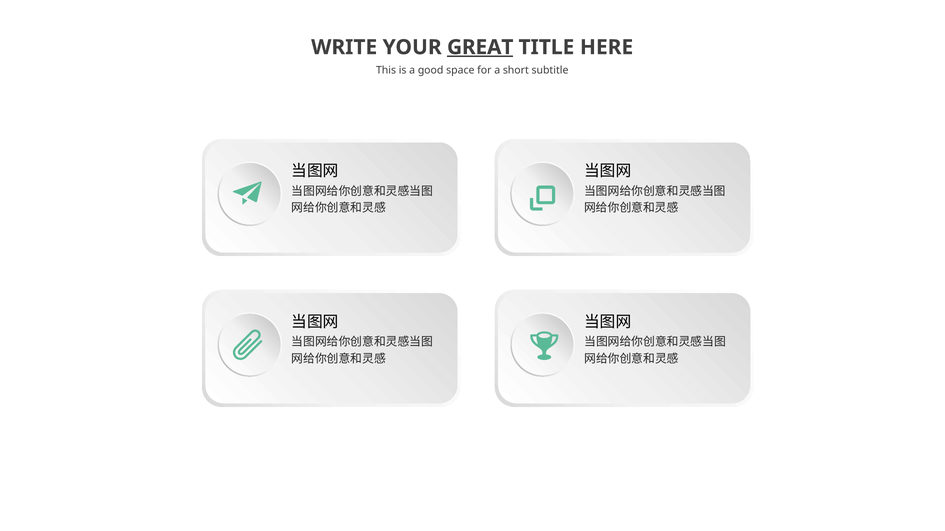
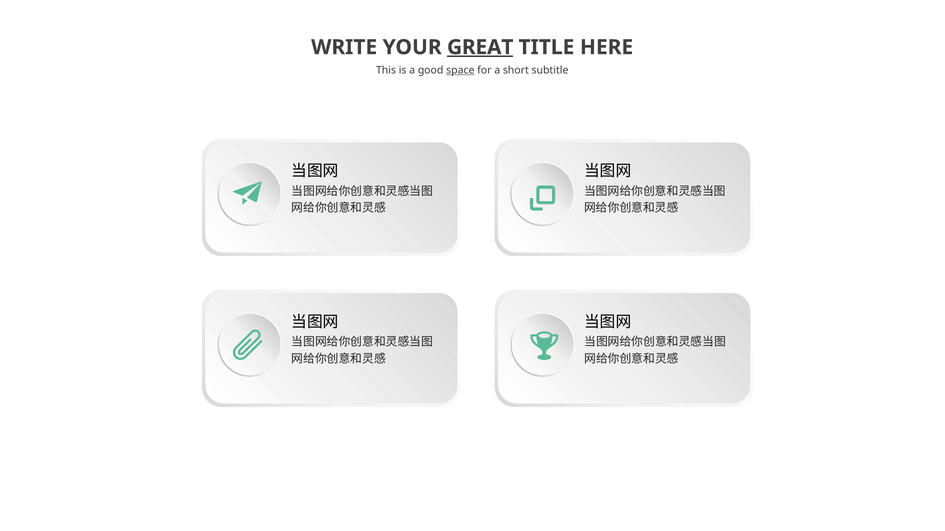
space underline: none -> present
